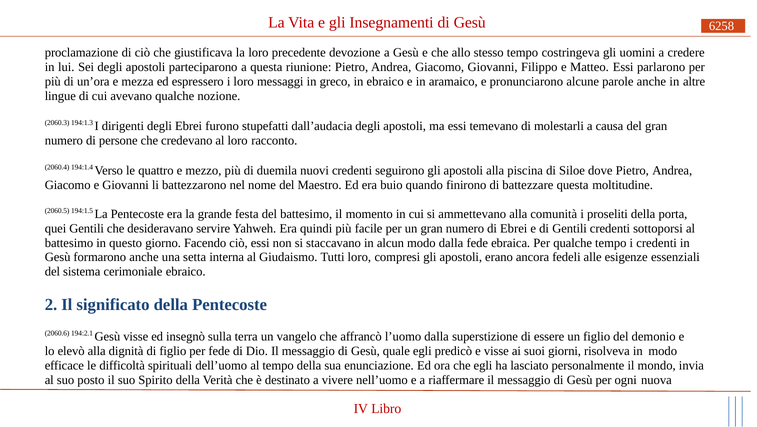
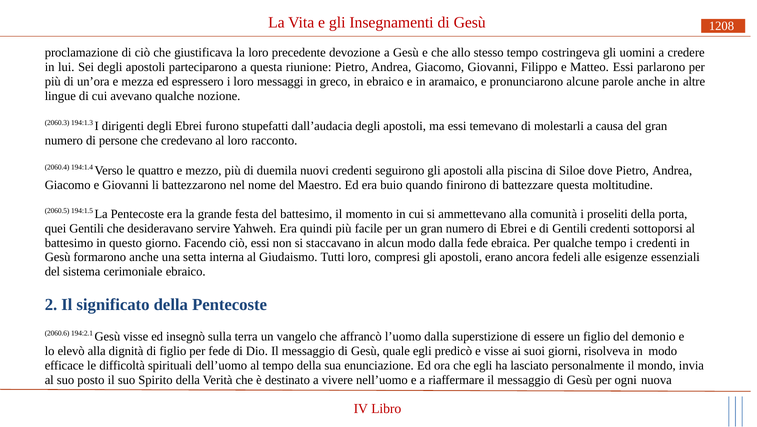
6258: 6258 -> 1208
